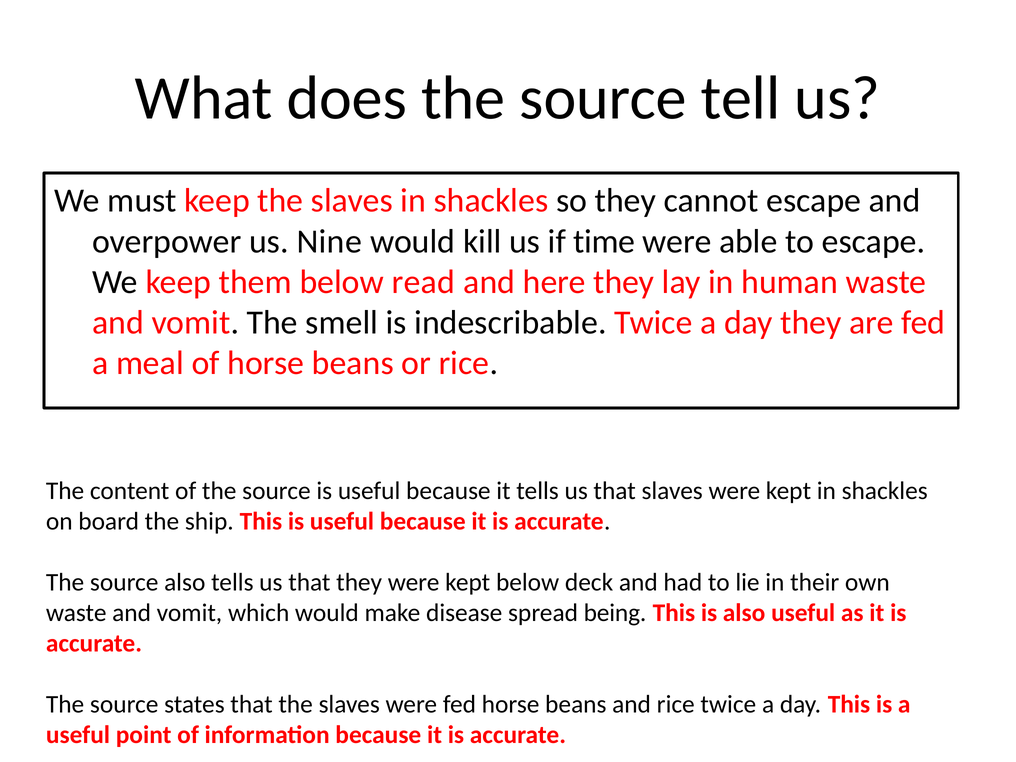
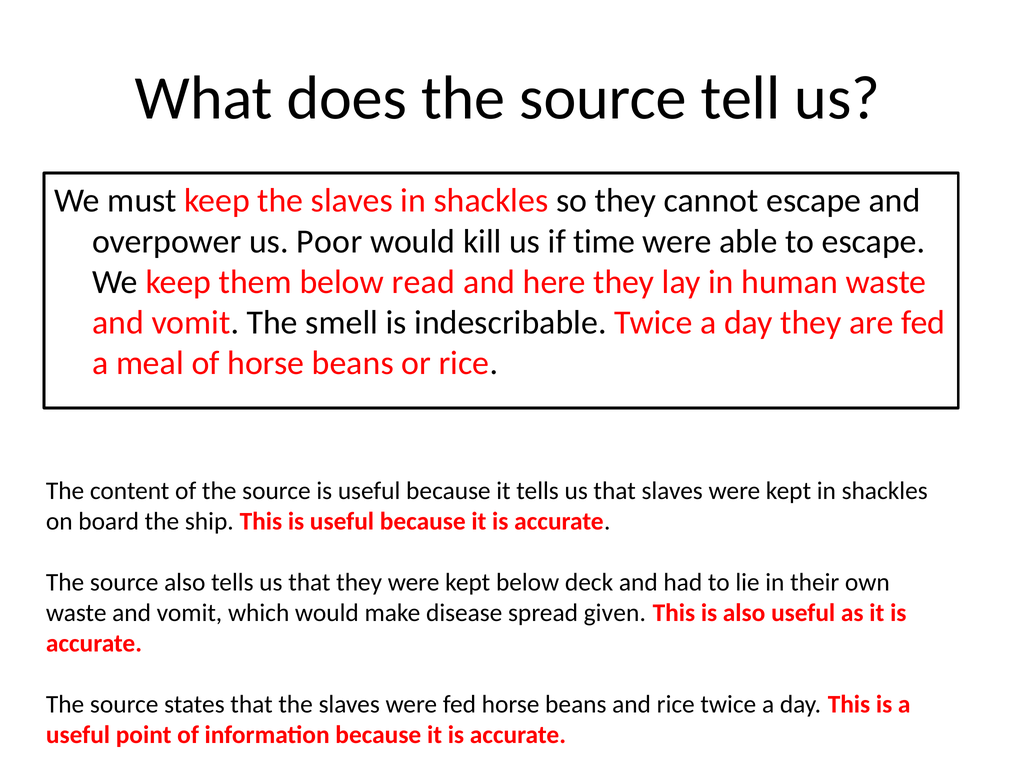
Nine: Nine -> Poor
being: being -> given
